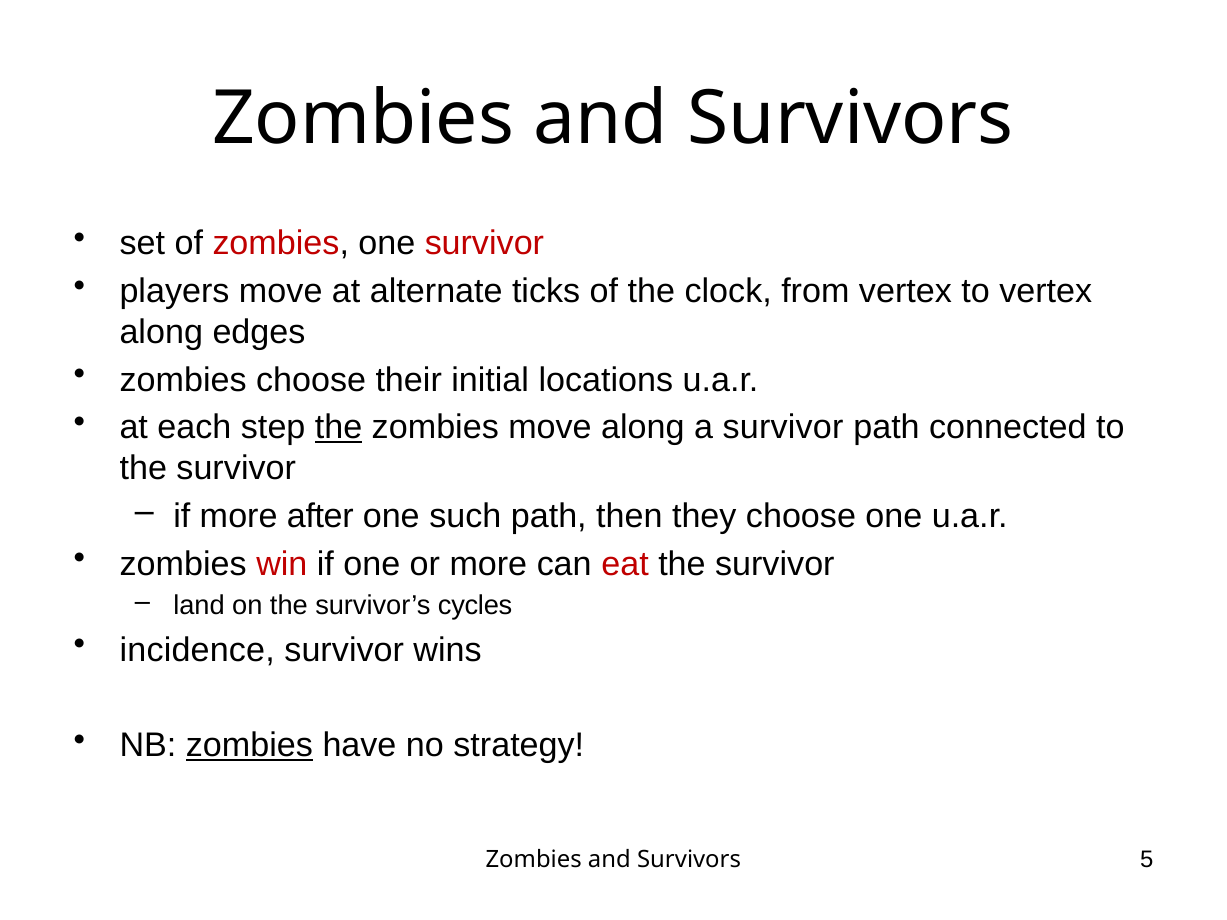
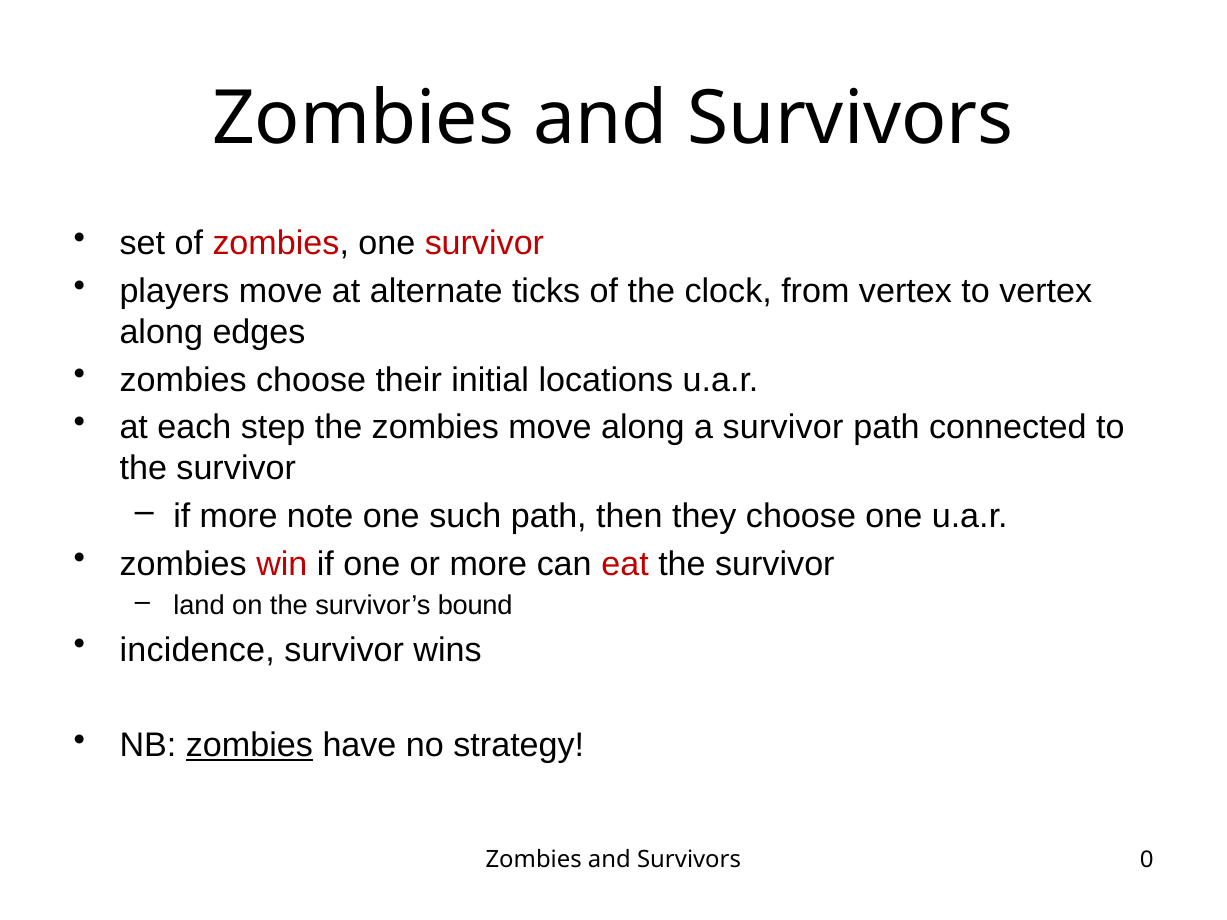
the at (339, 428) underline: present -> none
after: after -> note
cycles: cycles -> bound
5: 5 -> 0
